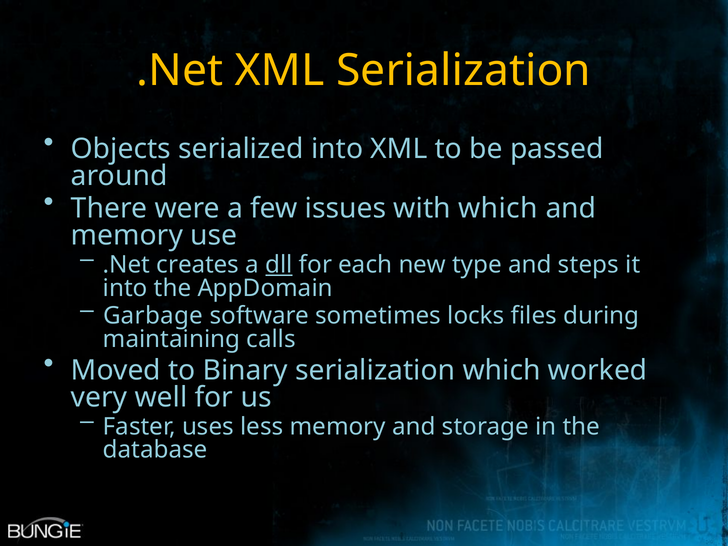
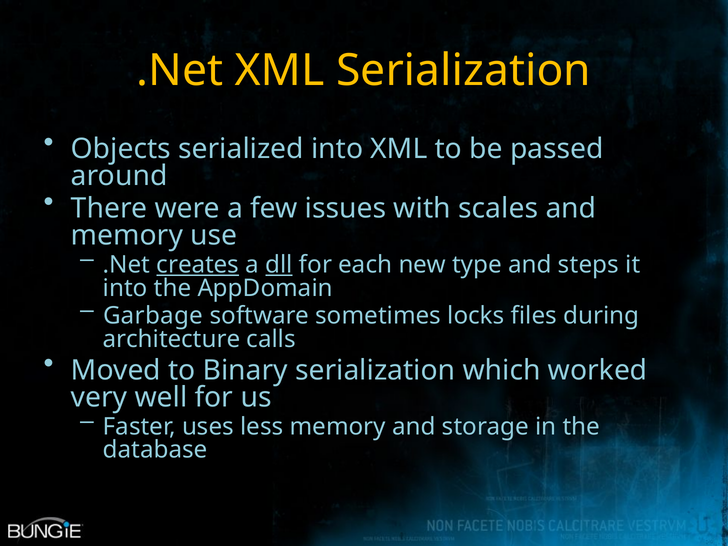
with which: which -> scales
creates underline: none -> present
maintaining: maintaining -> architecture
